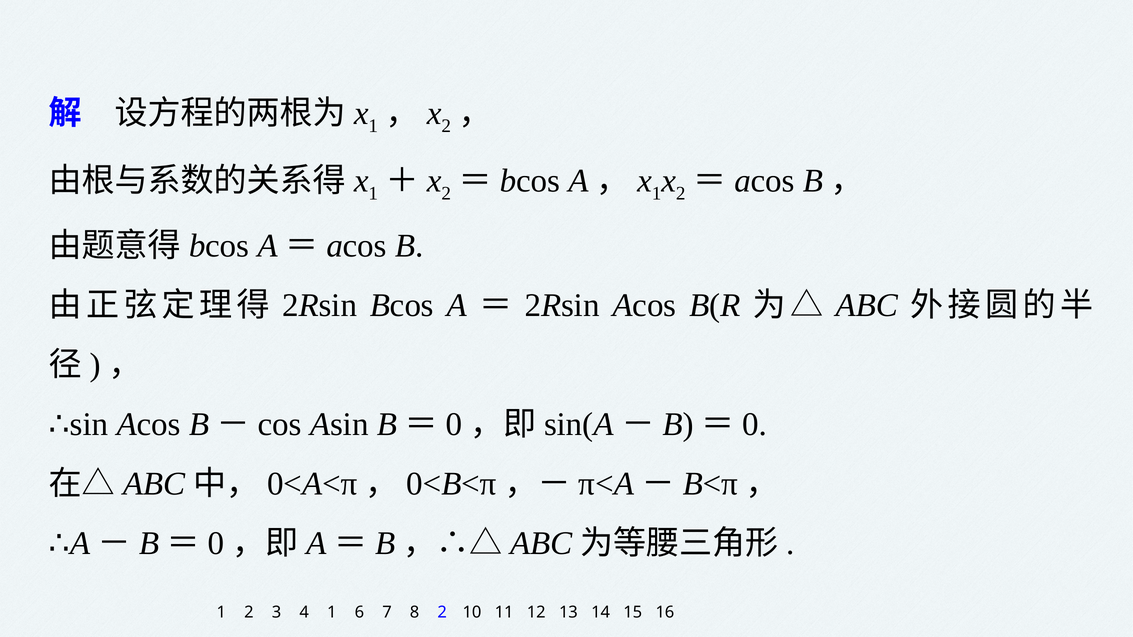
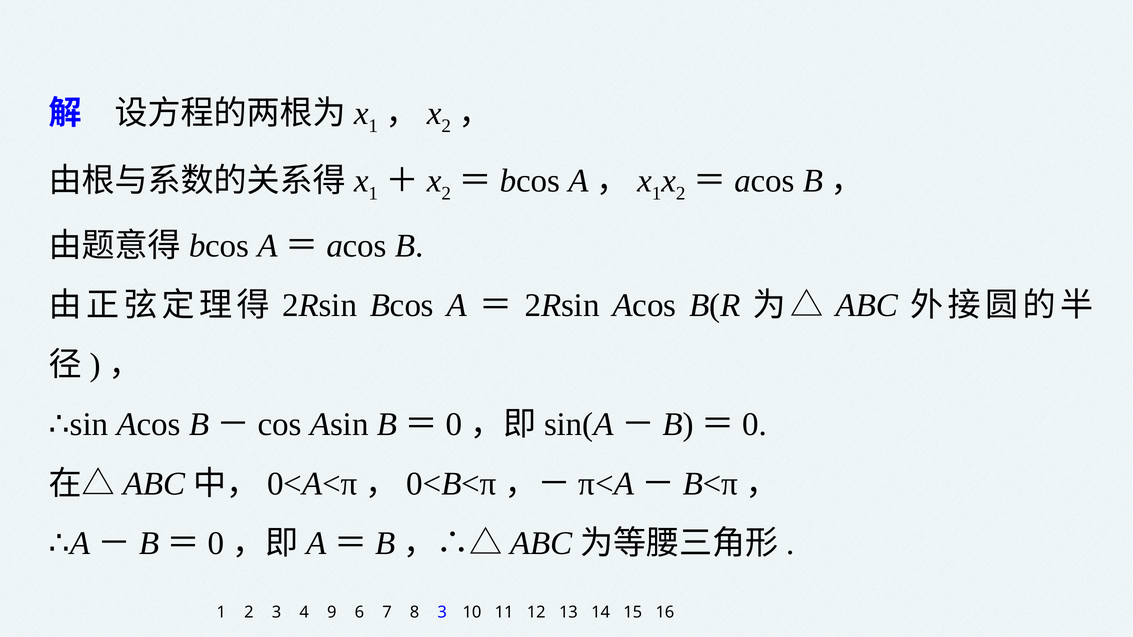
4 1: 1 -> 9
8 2: 2 -> 3
